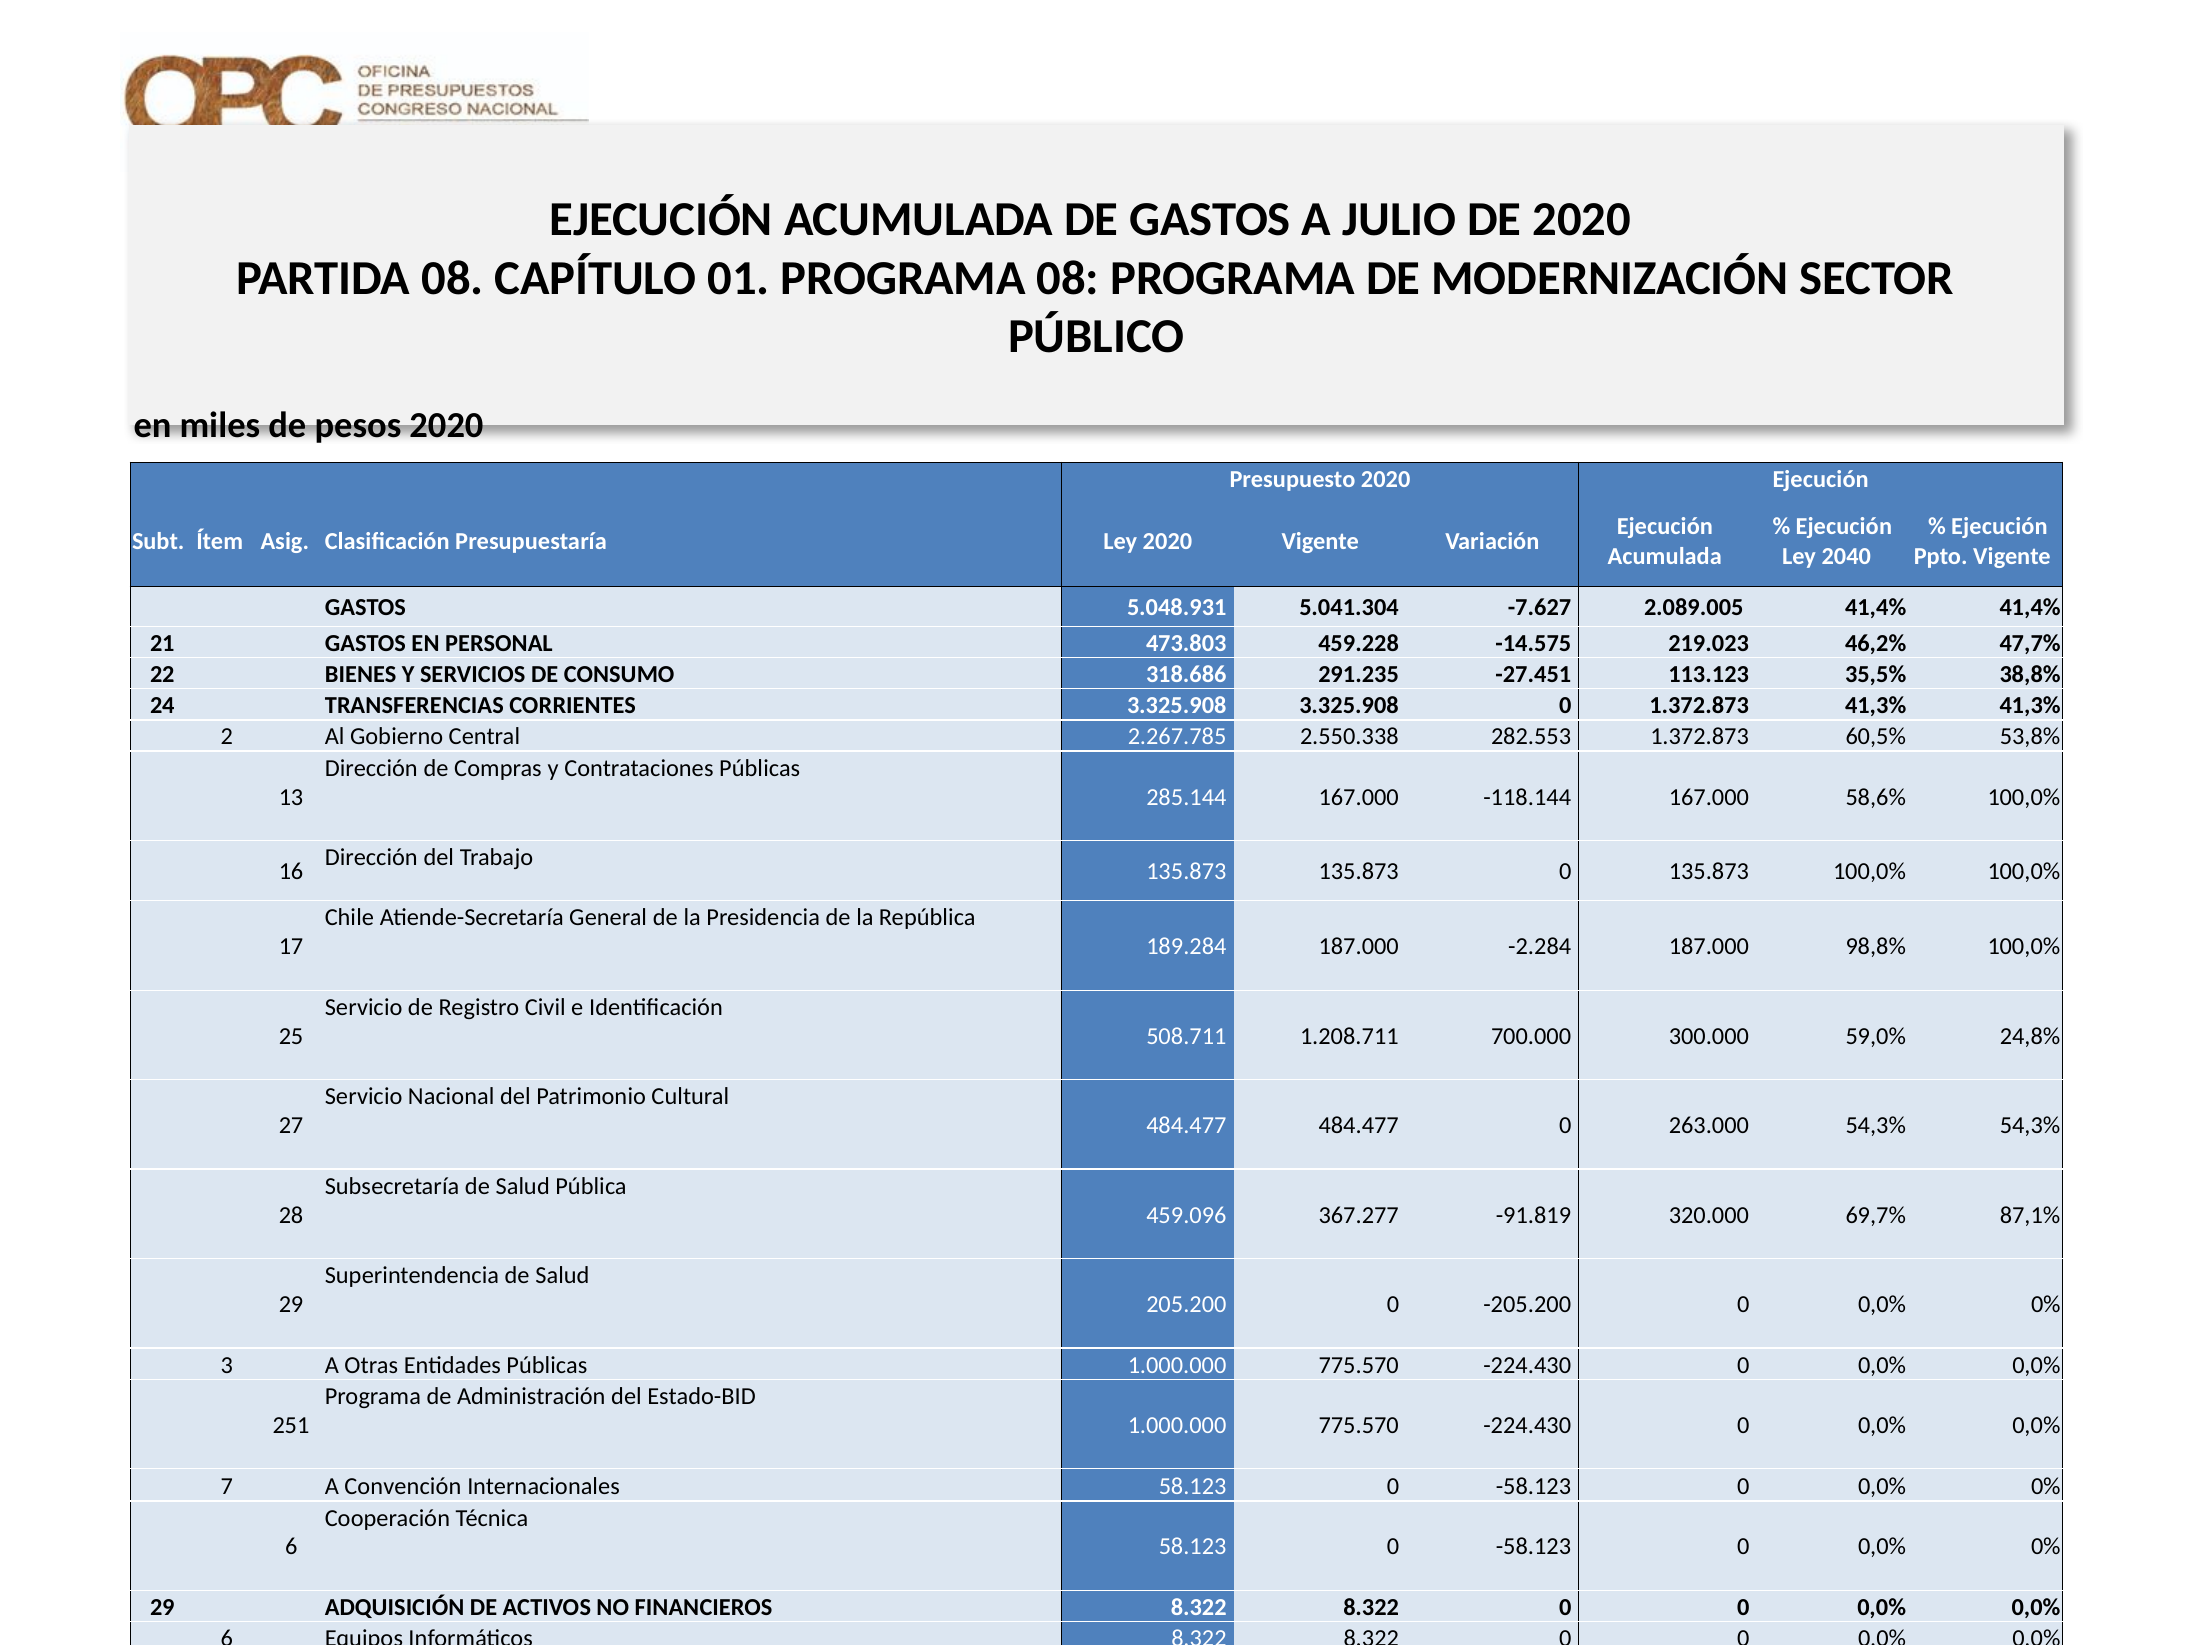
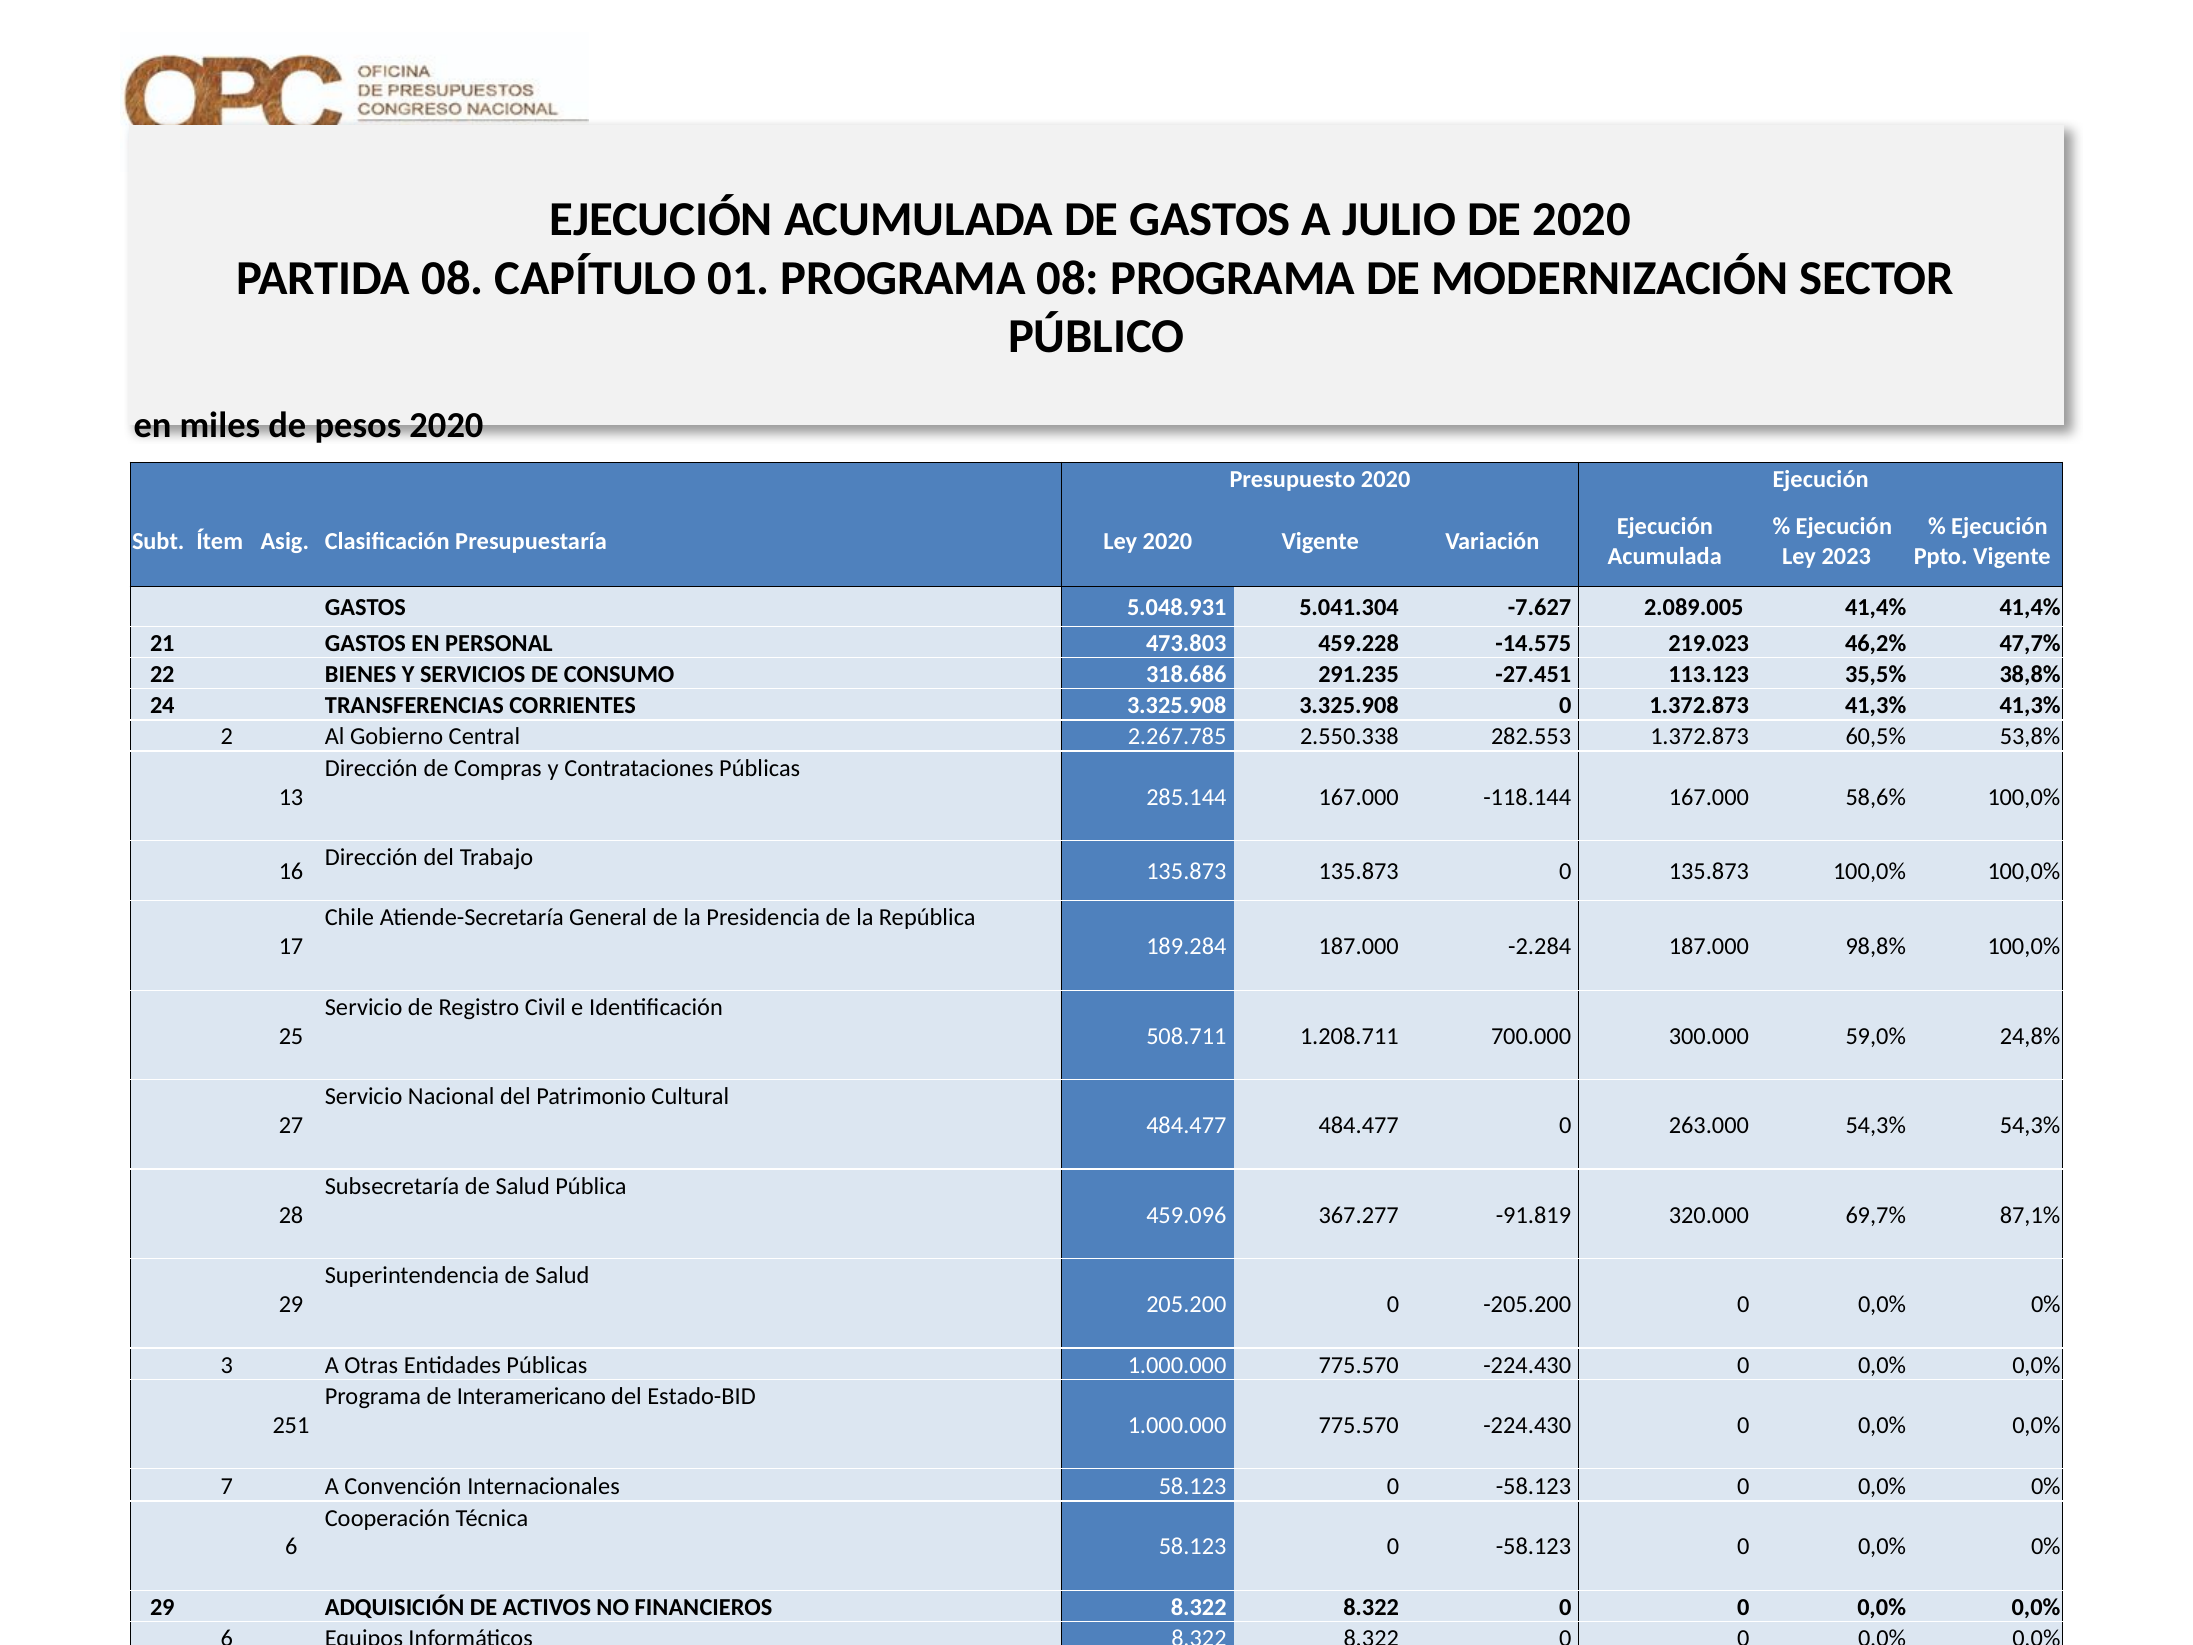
2040: 2040 -> 2023
Administración: Administración -> Interamericano
